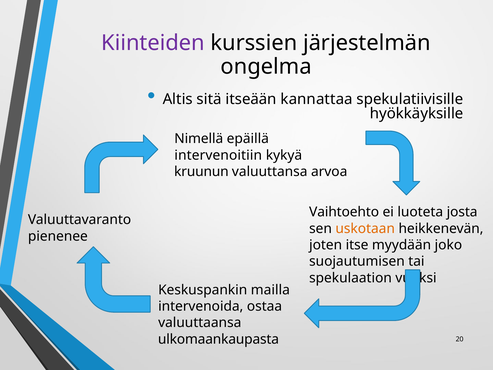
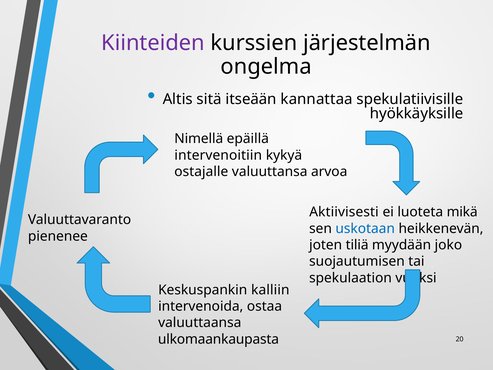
kruunun: kruunun -> ostajalle
Vaihtoehto: Vaihtoehto -> Aktiivisesti
josta: josta -> mikä
uskotaan colour: orange -> blue
itse: itse -> tiliä
mailla: mailla -> kalliin
